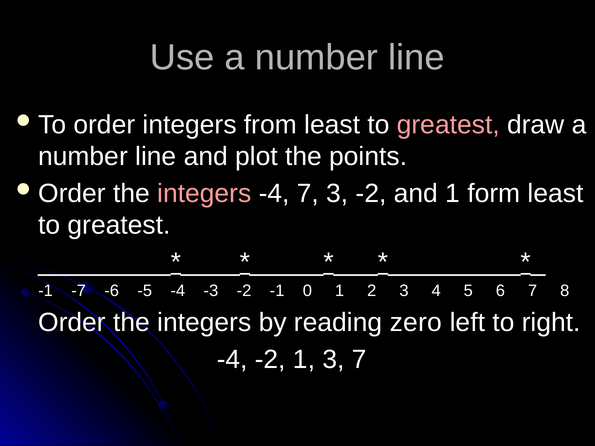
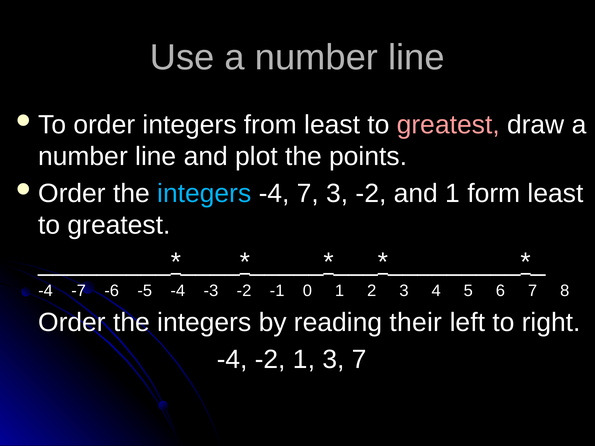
integers at (204, 194) colour: pink -> light blue
-1 at (46, 291): -1 -> -4
zero: zero -> their
